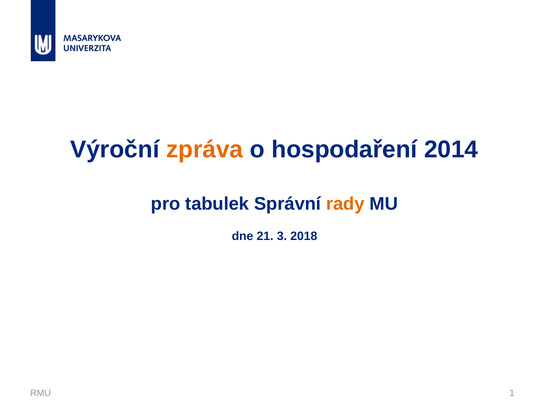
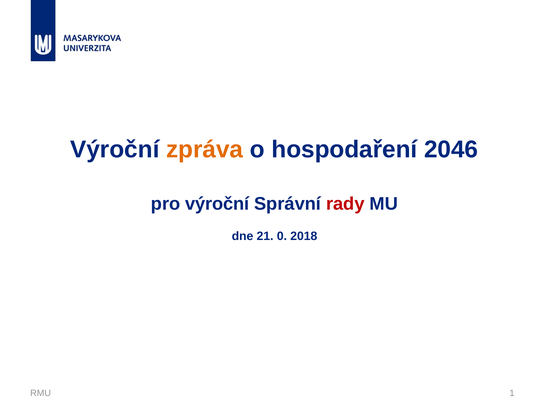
2014: 2014 -> 2046
pro tabulek: tabulek -> výroční
rady colour: orange -> red
3: 3 -> 0
